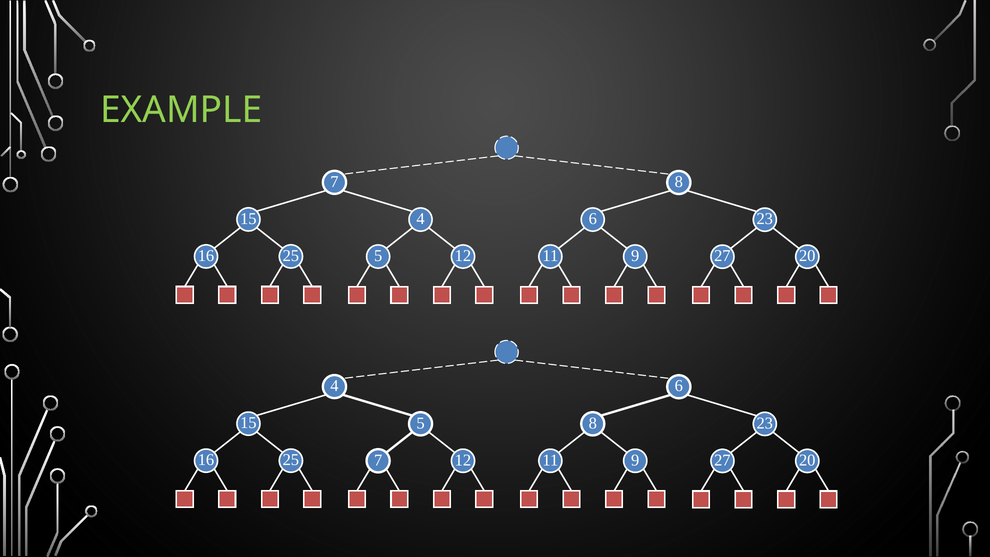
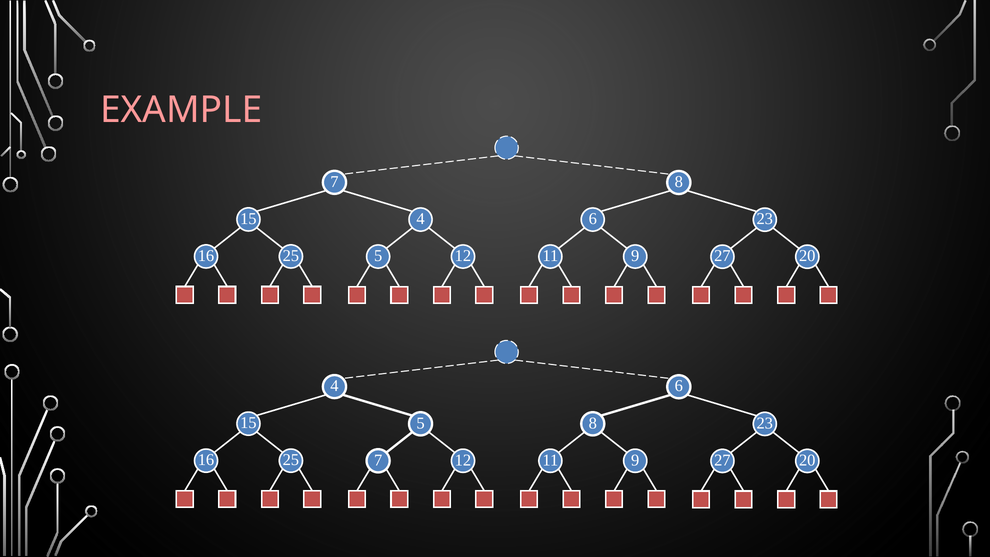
EXAMPLE colour: light green -> pink
